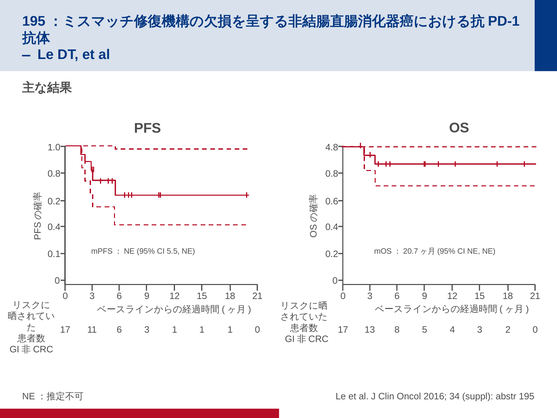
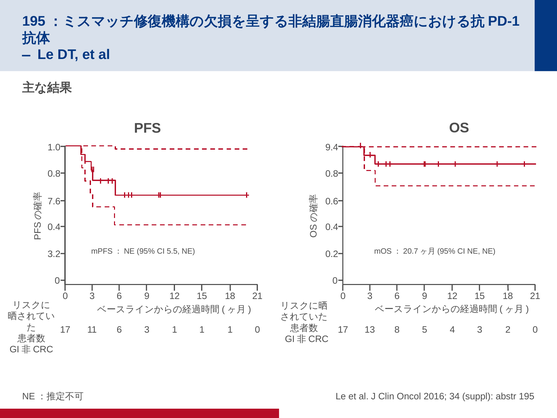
4.8: 4.8 -> 9.4
0.2 at (54, 201): 0.2 -> 7.6
0.1: 0.1 -> 3.2
